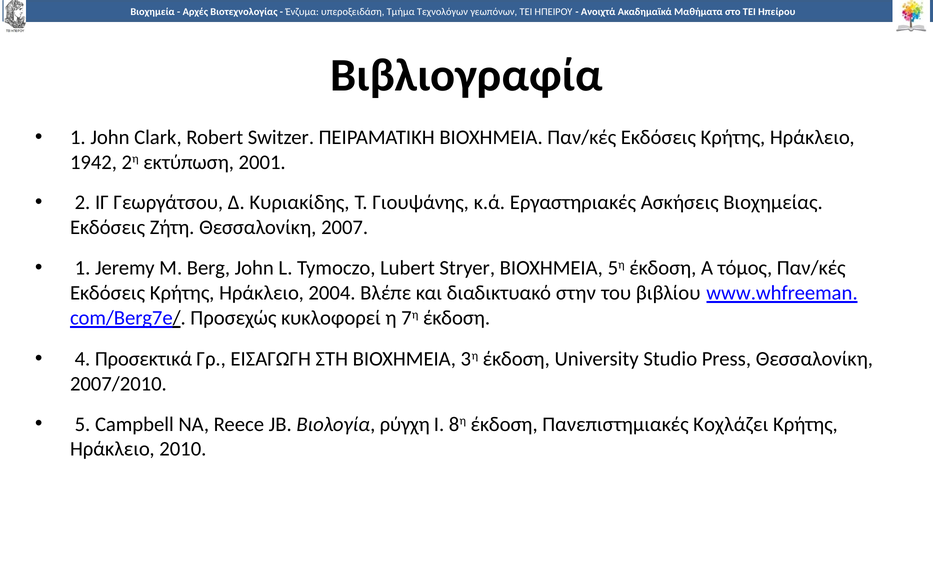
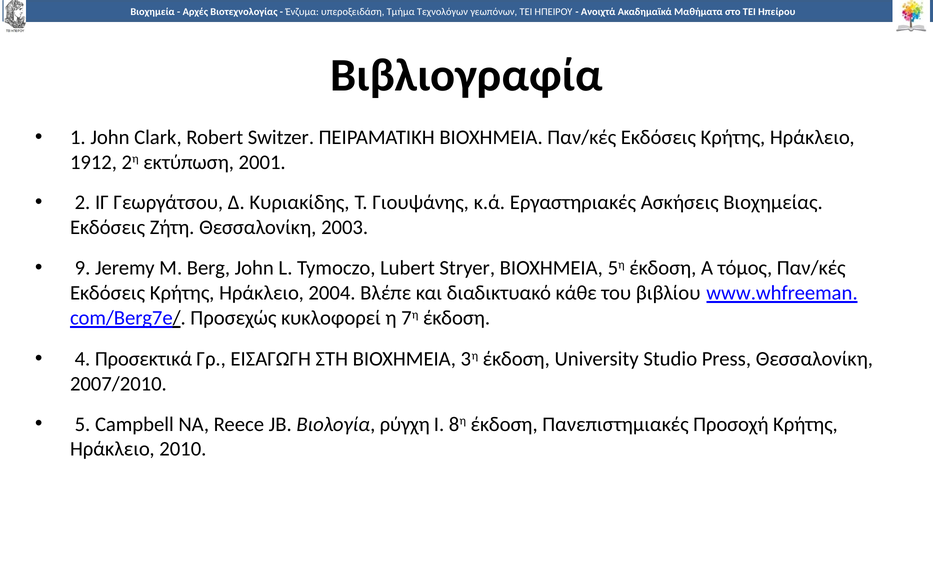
1942: 1942 -> 1912
2007: 2007 -> 2003
1 at (83, 268): 1 -> 9
στην: στην -> κάθε
Κοχλάζει: Κοχλάζει -> Προσοχή
